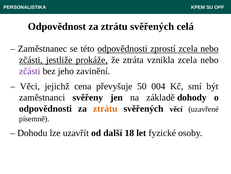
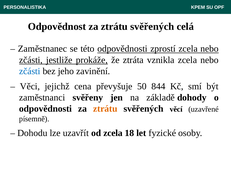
zčásti at (30, 71) colour: purple -> blue
004: 004 -> 844
od další: další -> zcela
